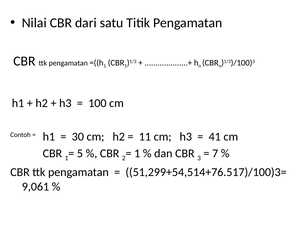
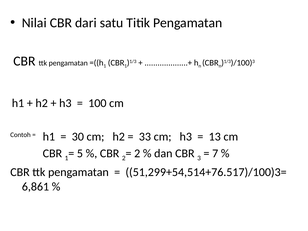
11: 11 -> 33
41: 41 -> 13
1 at (137, 153): 1 -> 2
9,061: 9,061 -> 6,861
